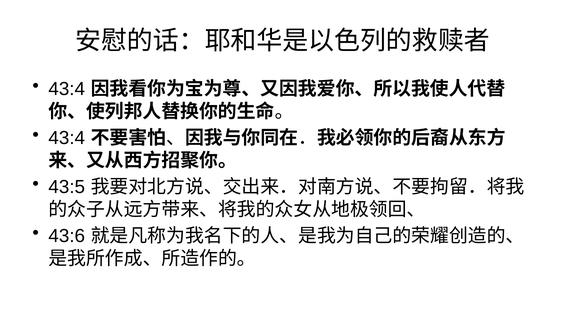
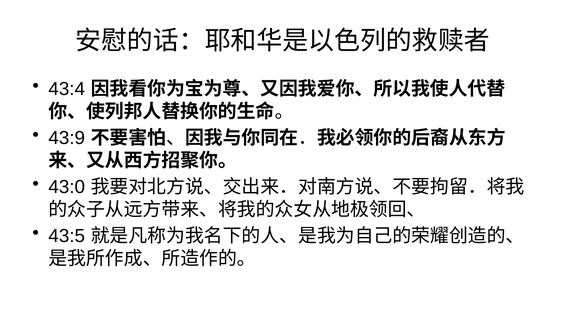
43:4 at (67, 138): 43:4 -> 43:9
43:5: 43:5 -> 43:0
43:6: 43:6 -> 43:5
